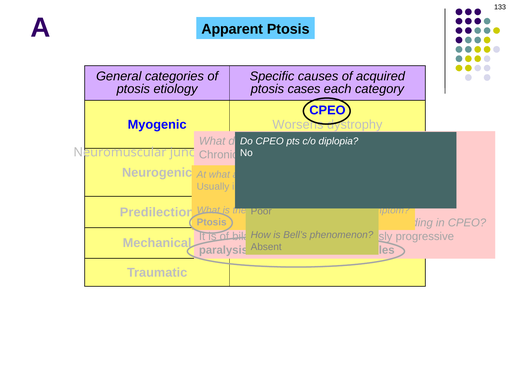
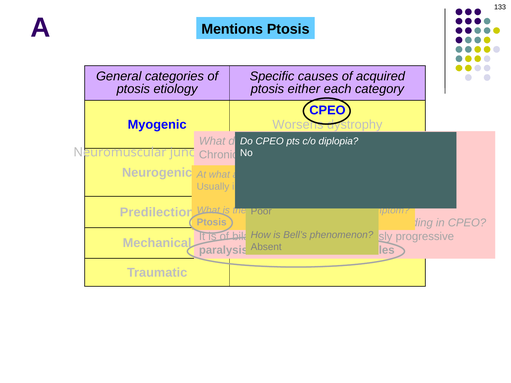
Apparent: Apparent -> Mentions
cases: cases -> either
